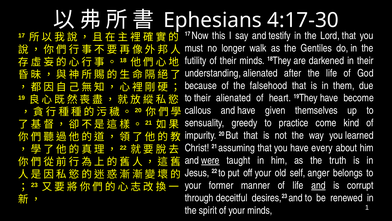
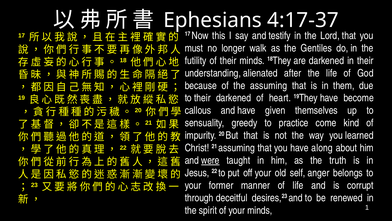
4:17-30: 4:17-30 -> 4:17-37
the falsehood: falsehood -> assuming
their alienated: alienated -> darkened
every: every -> along
and at (318, 185) underline: present -> none
